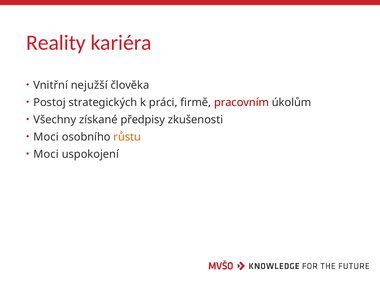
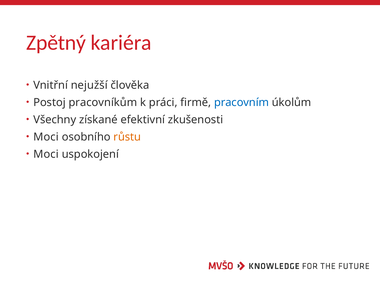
Reality: Reality -> Zpětný
strategických: strategických -> pracovníkům
pracovním colour: red -> blue
předpisy: předpisy -> efektivní
